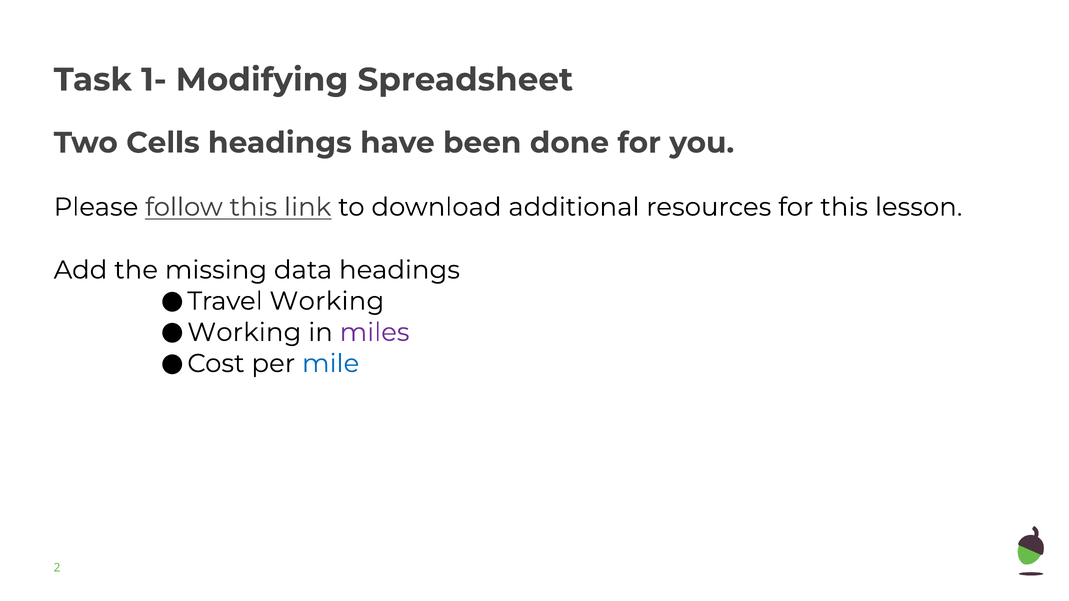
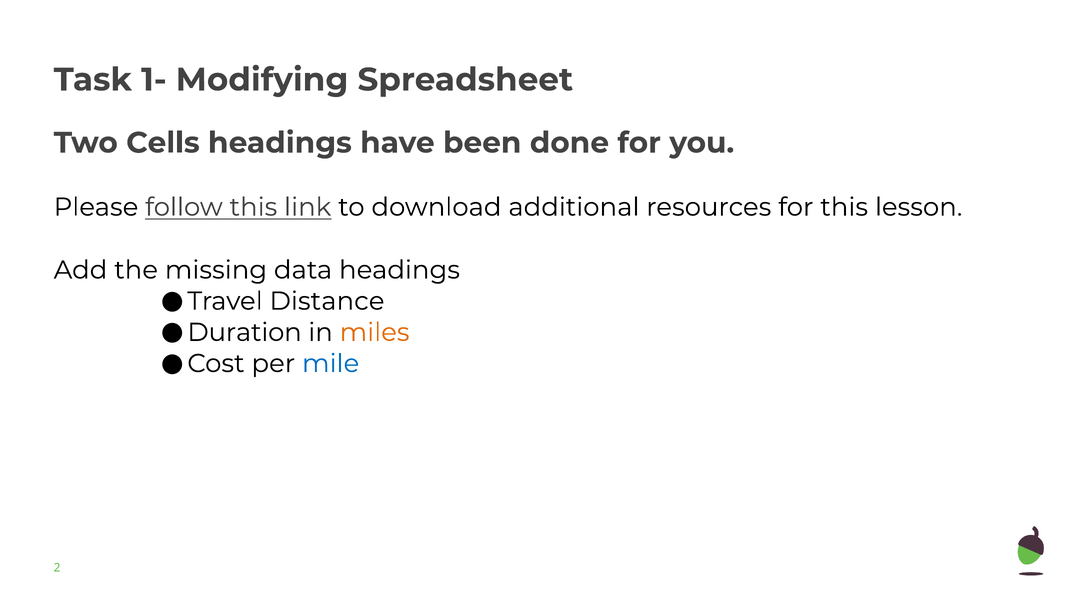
Travel Working: Working -> Distance
Working at (244, 333): Working -> Duration
miles colour: purple -> orange
